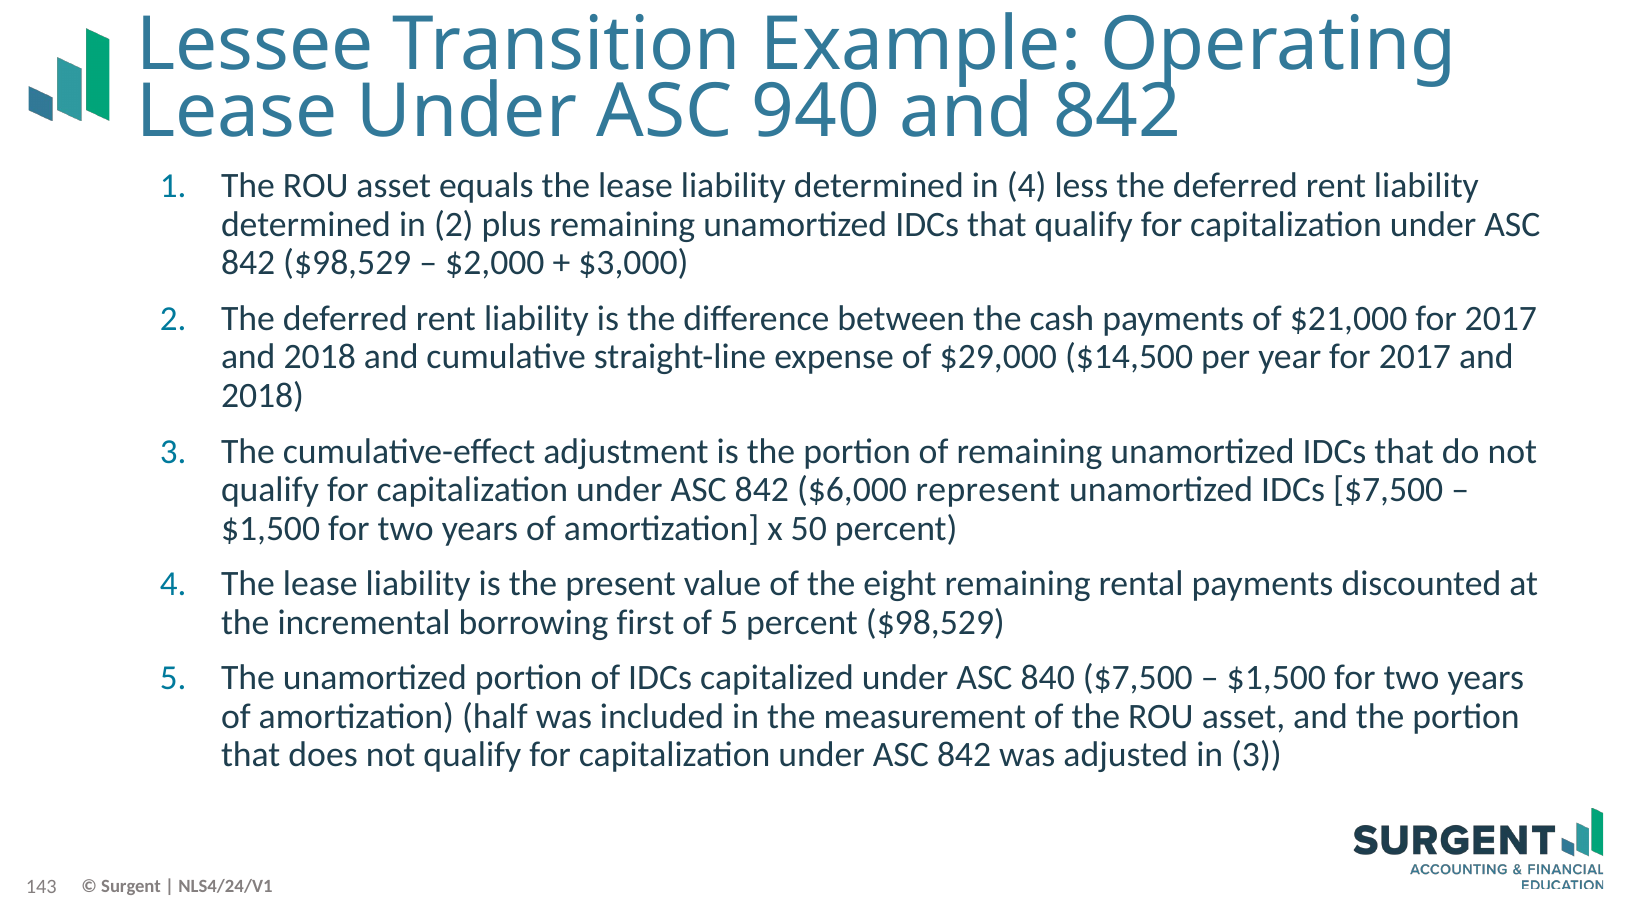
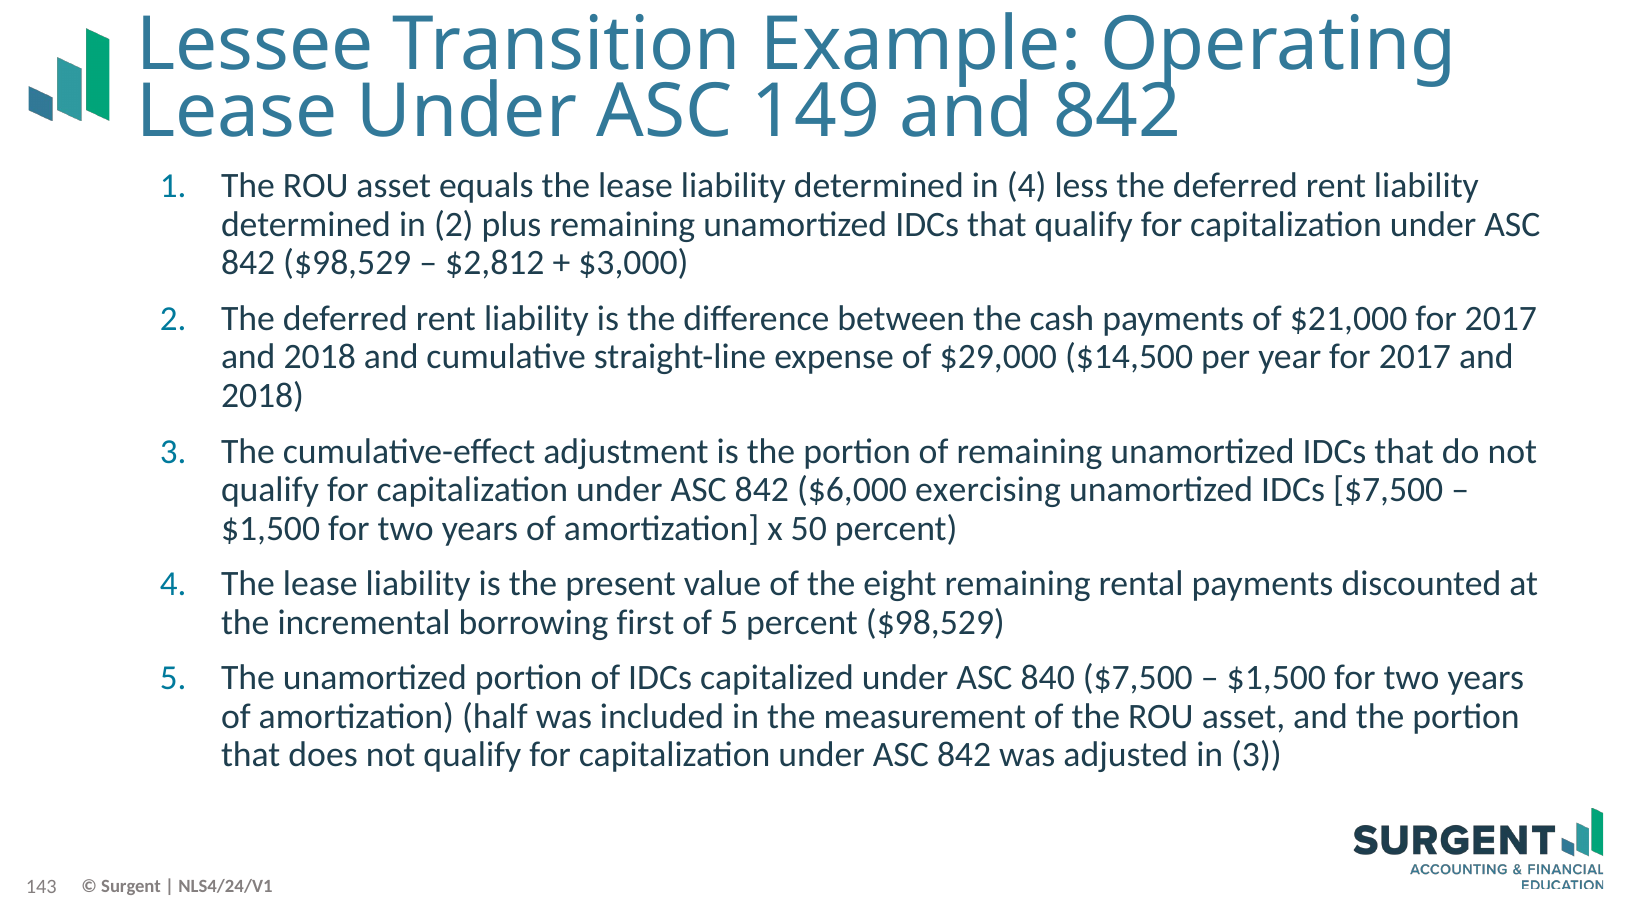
940: 940 -> 149
$2,000: $2,000 -> $2,812
represent: represent -> exercising
